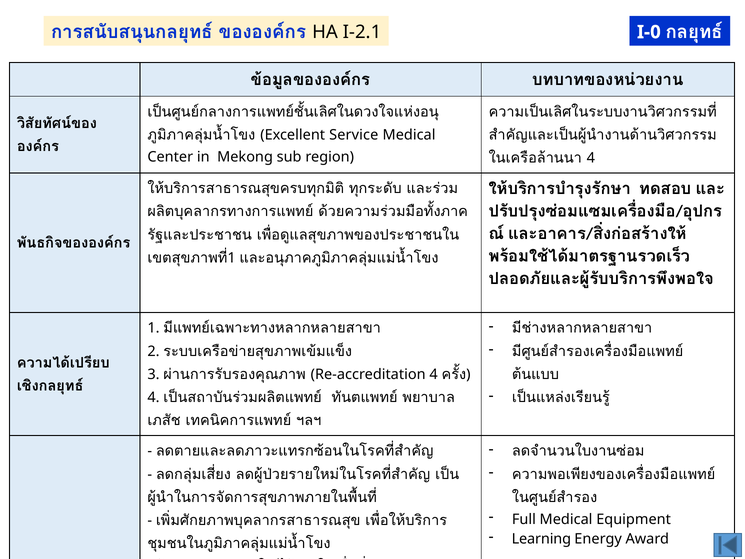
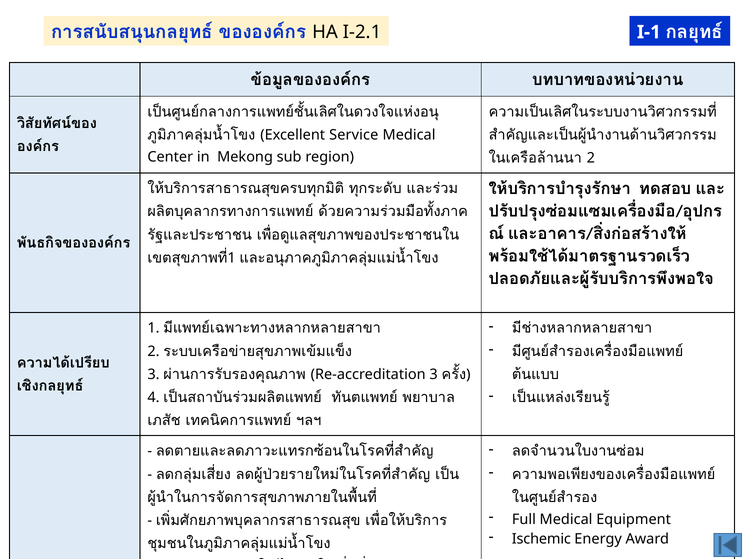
I-0: I-0 -> I-1
4 at (591, 158): 4 -> 2
Re-accreditation 4: 4 -> 3
Learning: Learning -> Ischemic
